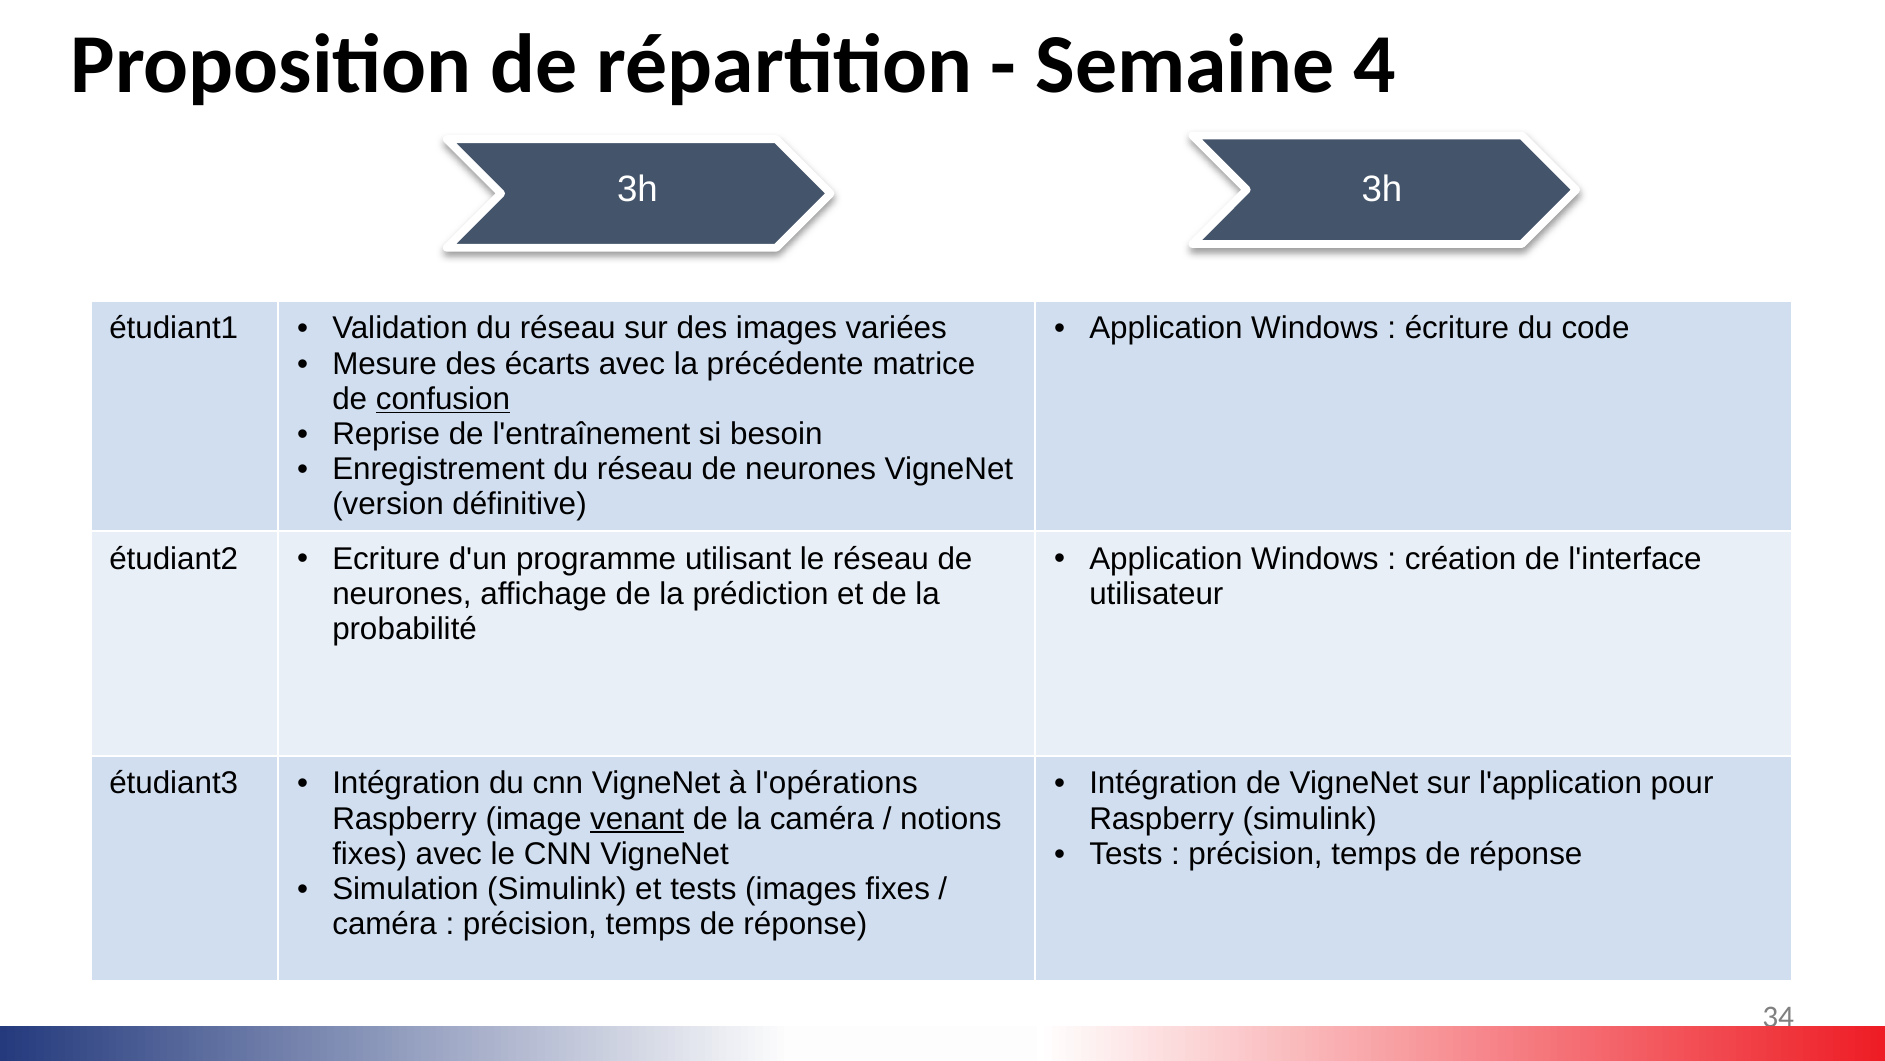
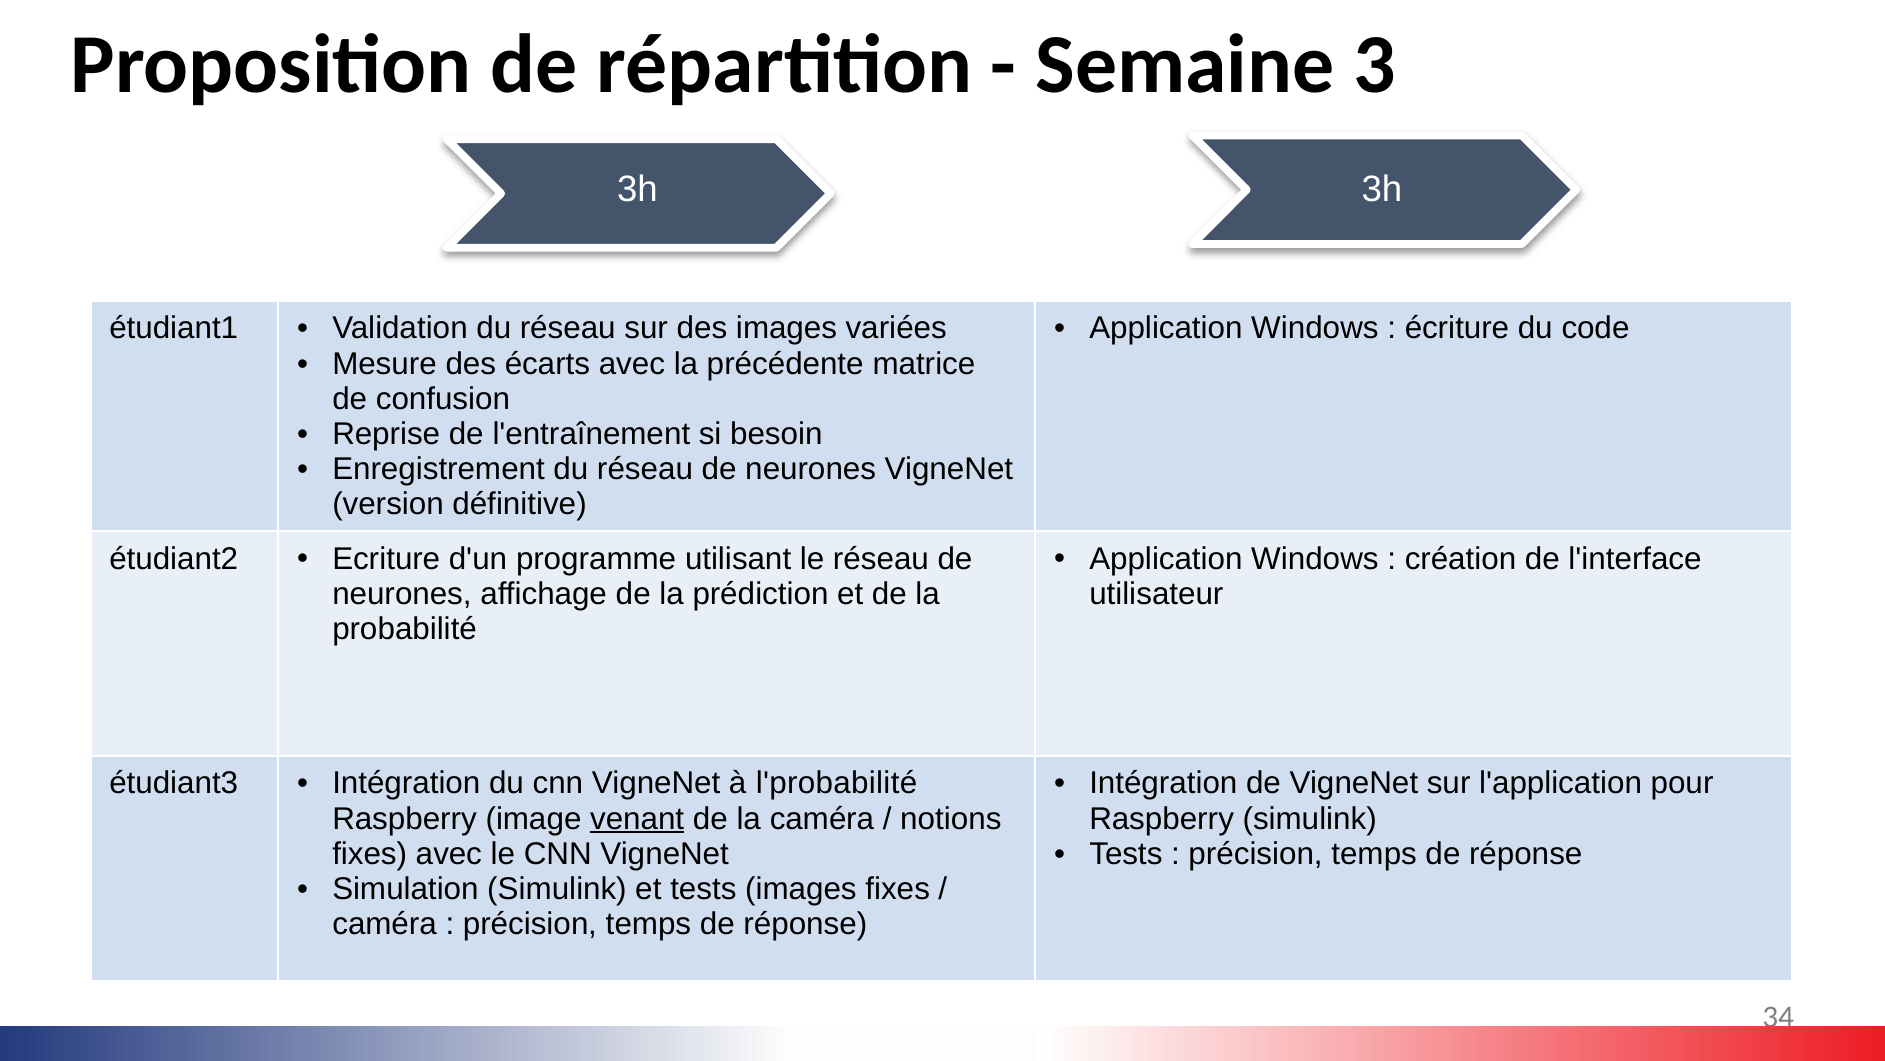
4: 4 -> 3
confusion underline: present -> none
l'opérations: l'opérations -> l'probabilité
